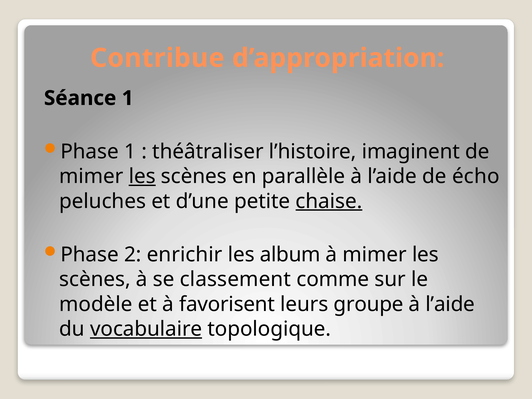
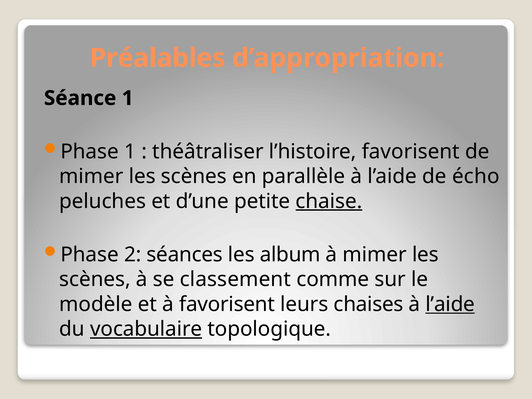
Contribue: Contribue -> Préalables
l’histoire imaginent: imaginent -> favorisent
les at (142, 176) underline: present -> none
enrichir: enrichir -> séances
groupe: groupe -> chaises
l’aide at (450, 304) underline: none -> present
